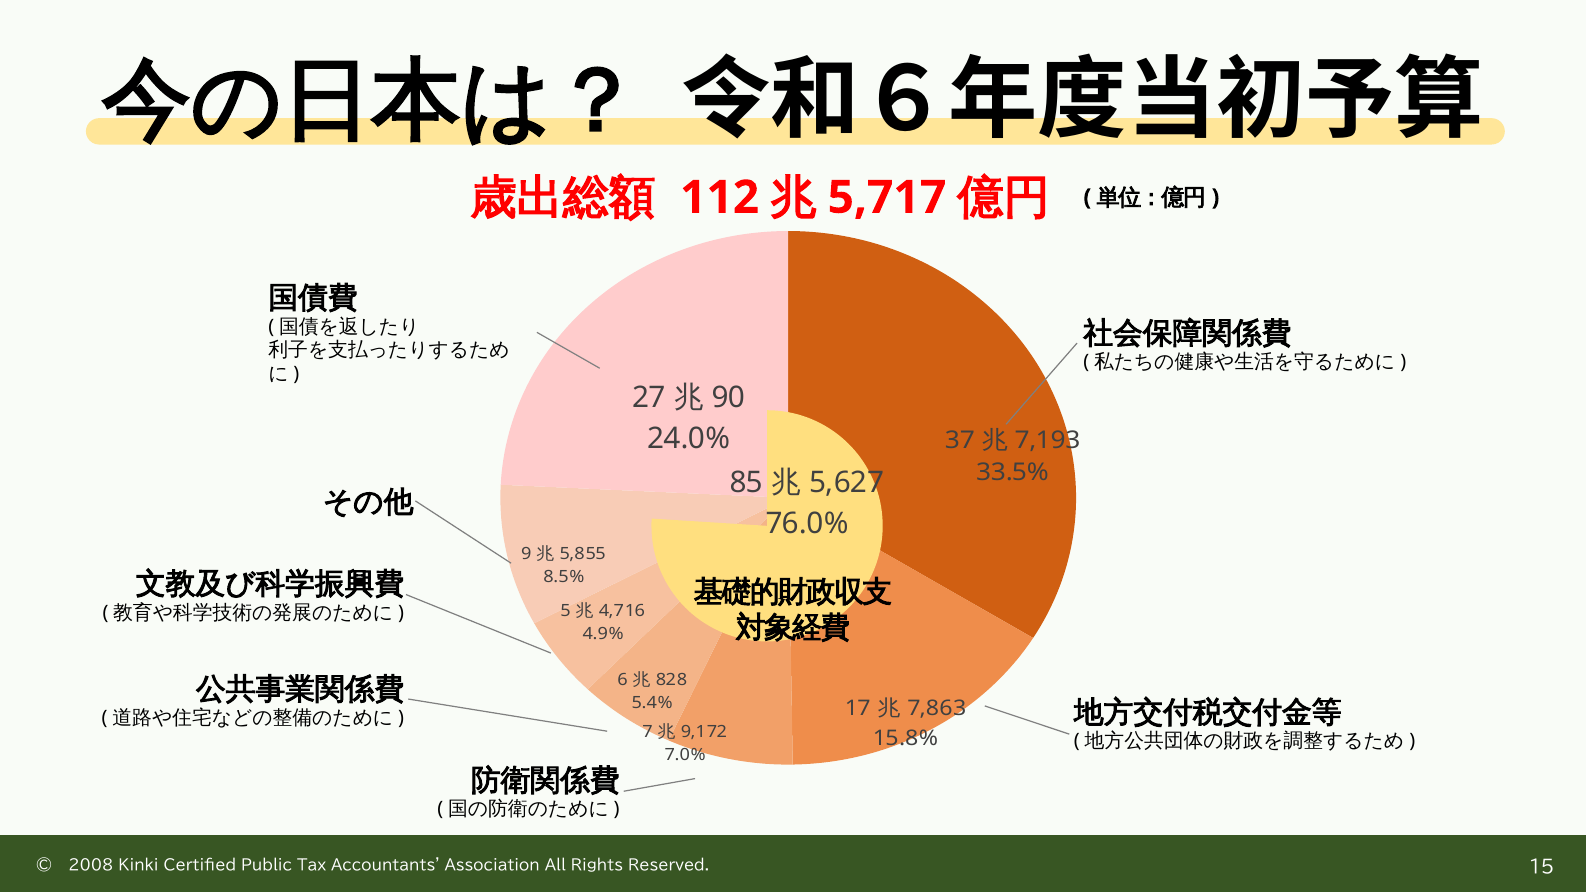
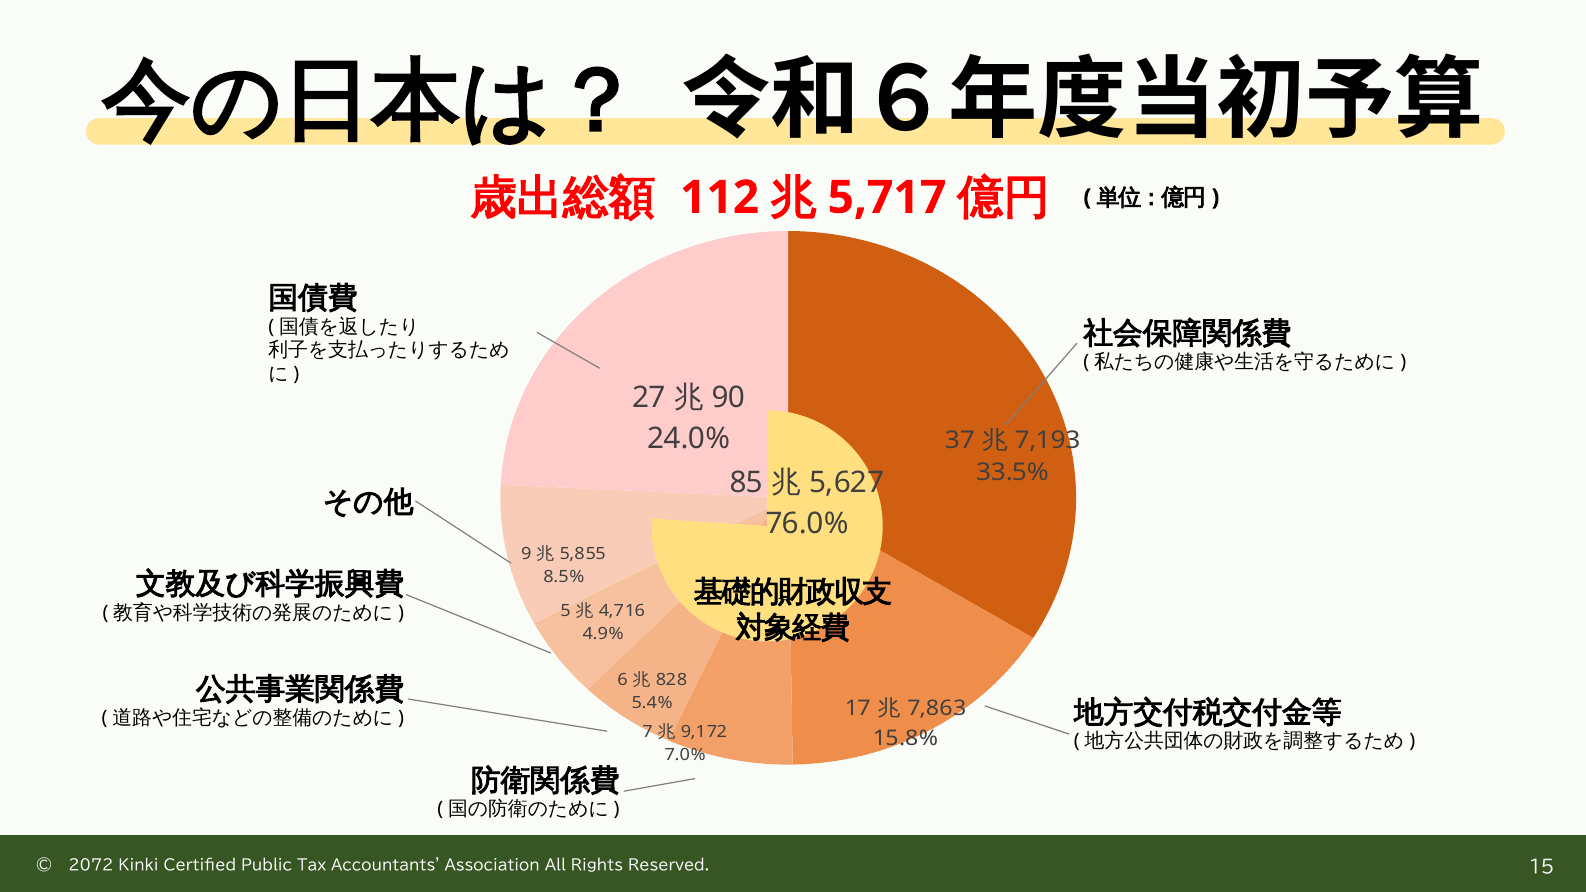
2008: 2008 -> 2072
